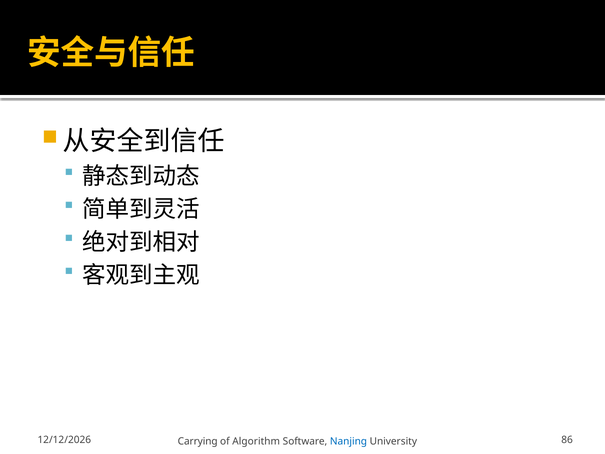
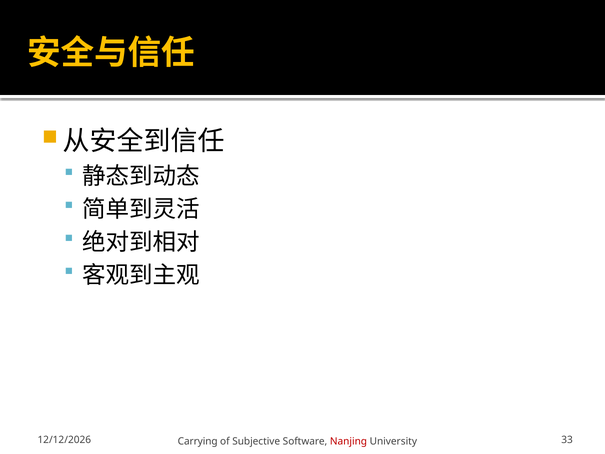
Algorithm: Algorithm -> Subjective
Nanjing colour: blue -> red
86: 86 -> 33
